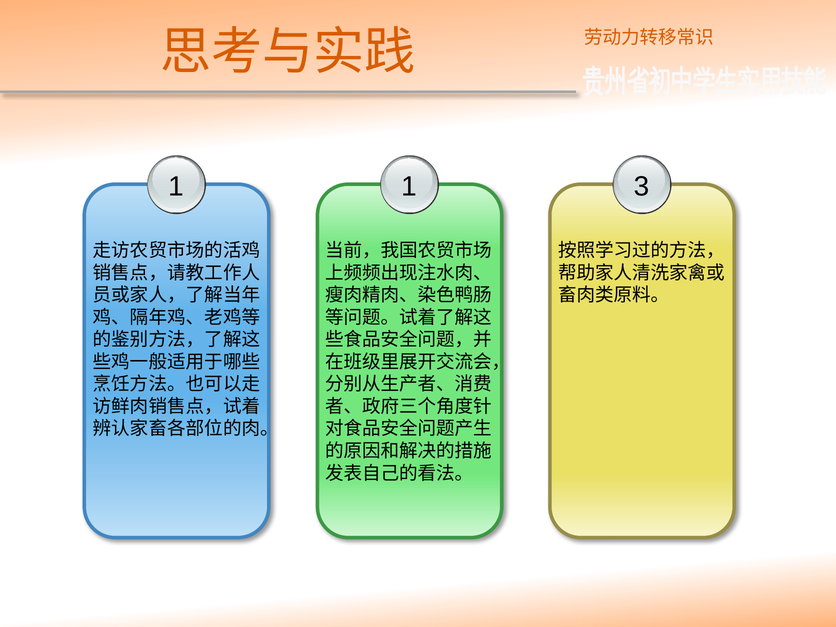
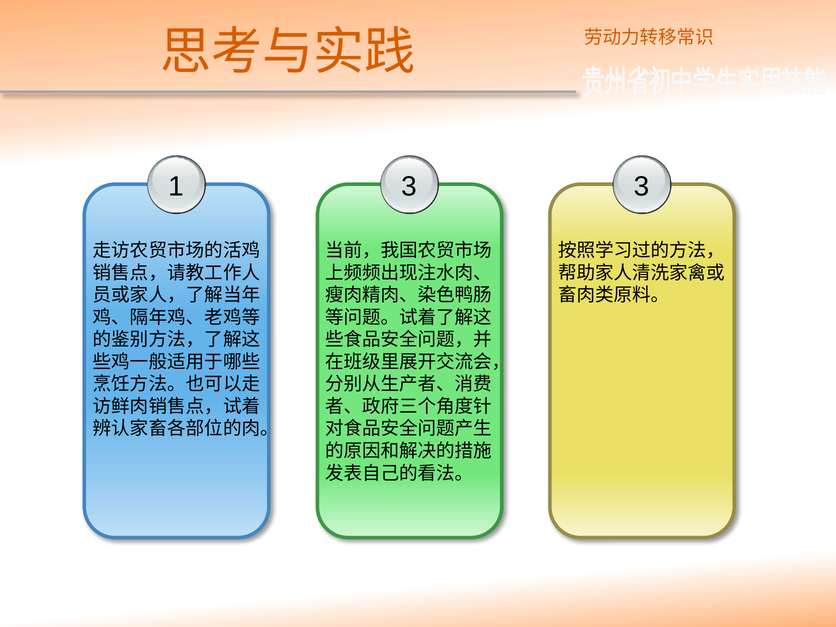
1 1: 1 -> 3
